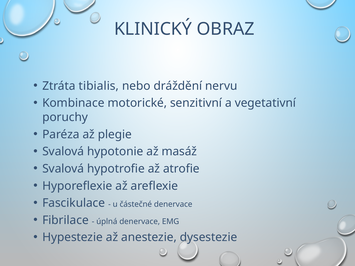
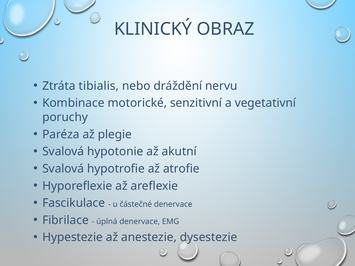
masáž: masáž -> akutní
